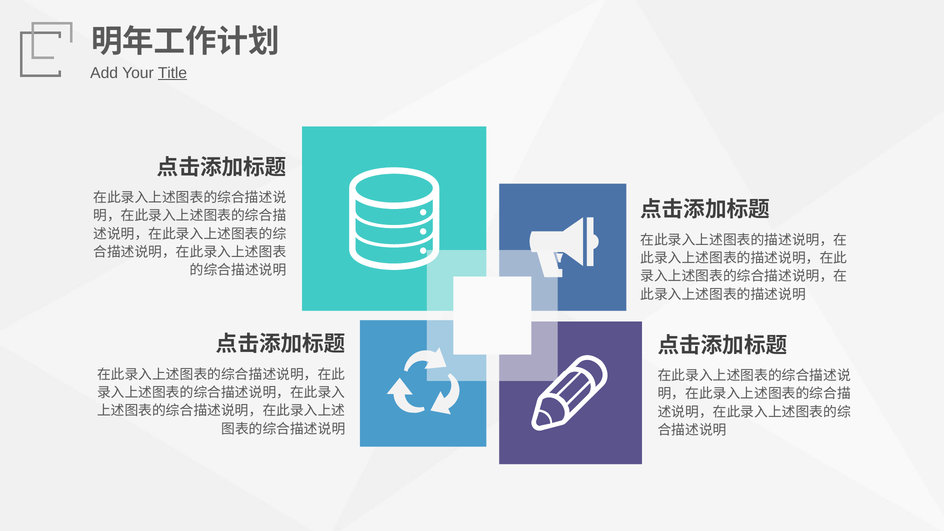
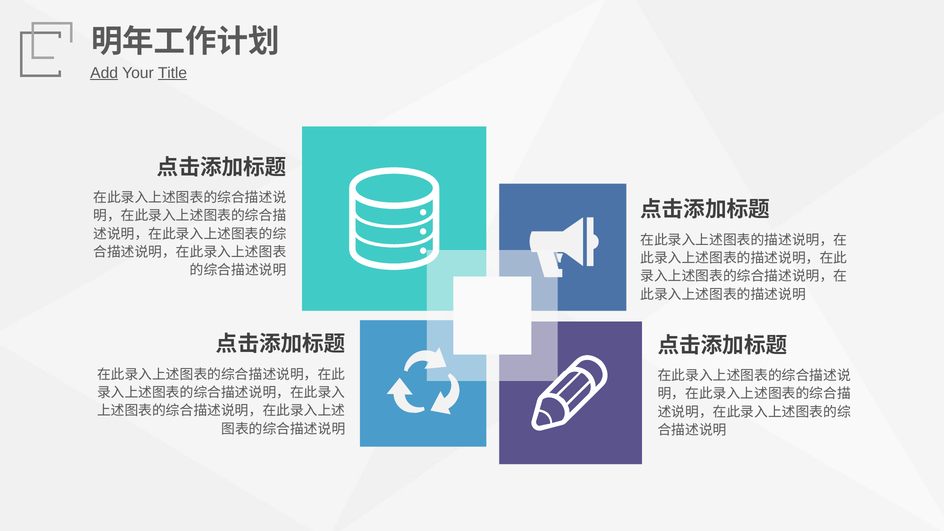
Add underline: none -> present
